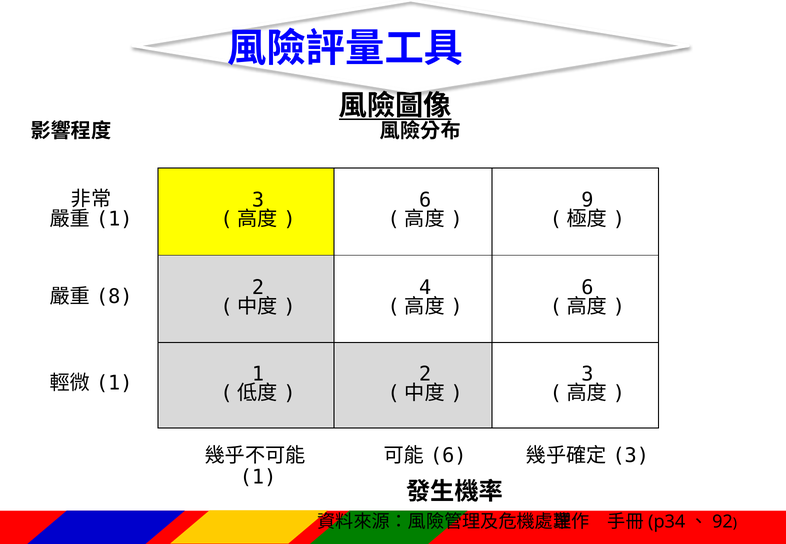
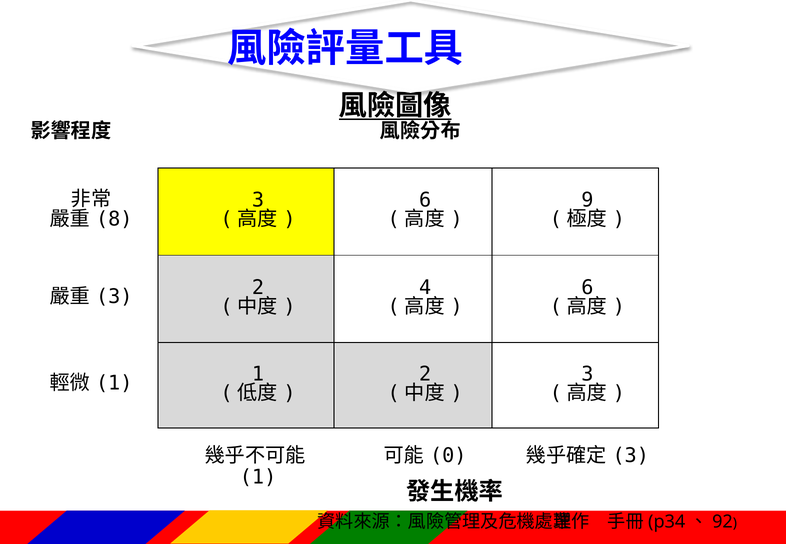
1 at (114, 219): 1 -> 8
8 at (114, 297): 8 -> 3
6 at (448, 456): 6 -> 0
